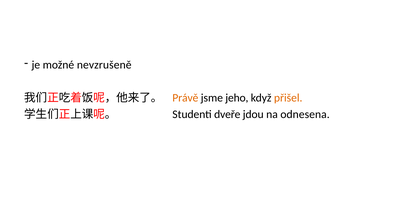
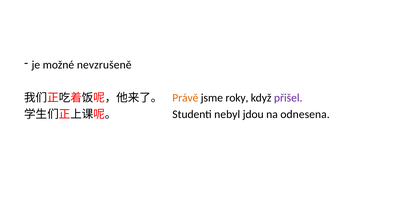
jeho: jeho -> roky
přišel colour: orange -> purple
dveře: dveře -> nebyl
